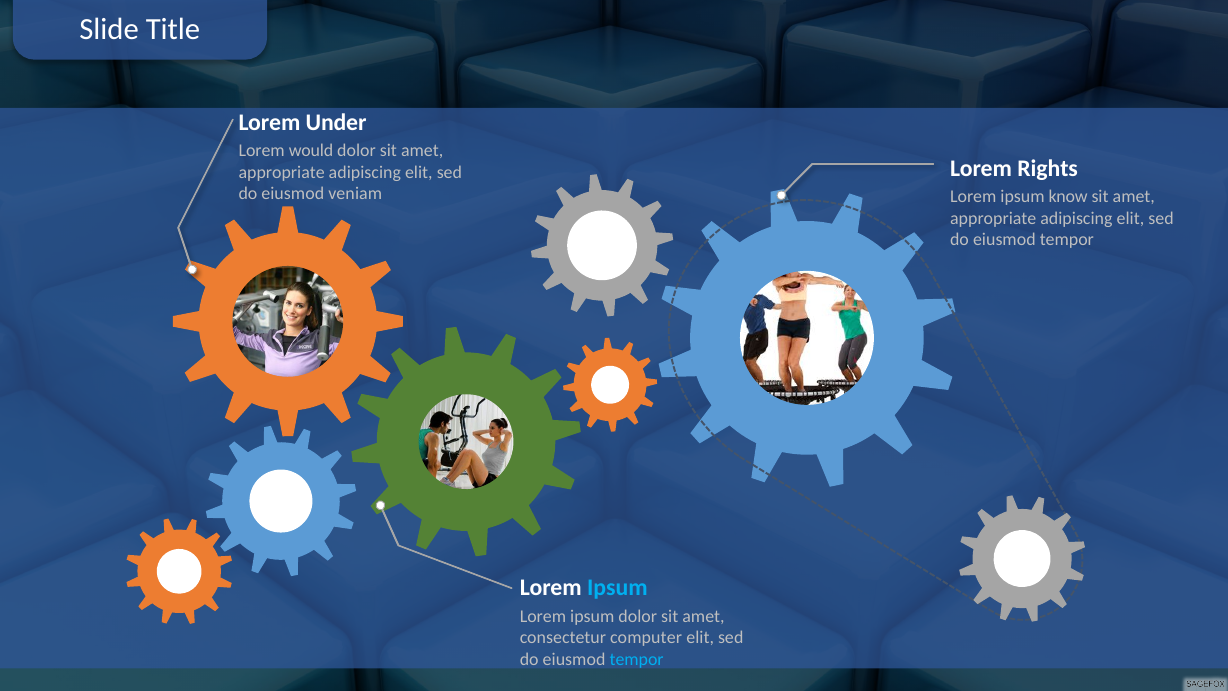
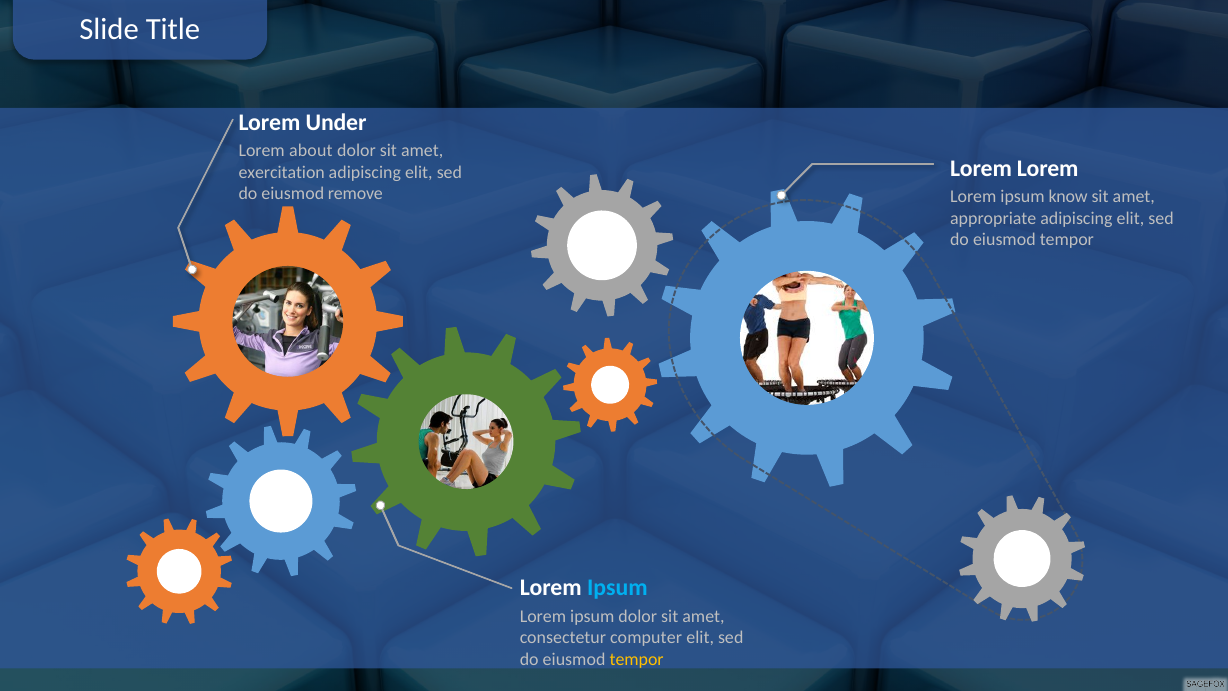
would: would -> about
Rights at (1048, 168): Rights -> Lorem
appropriate at (282, 172): appropriate -> exercitation
veniam: veniam -> remove
tempor at (637, 659) colour: light blue -> yellow
